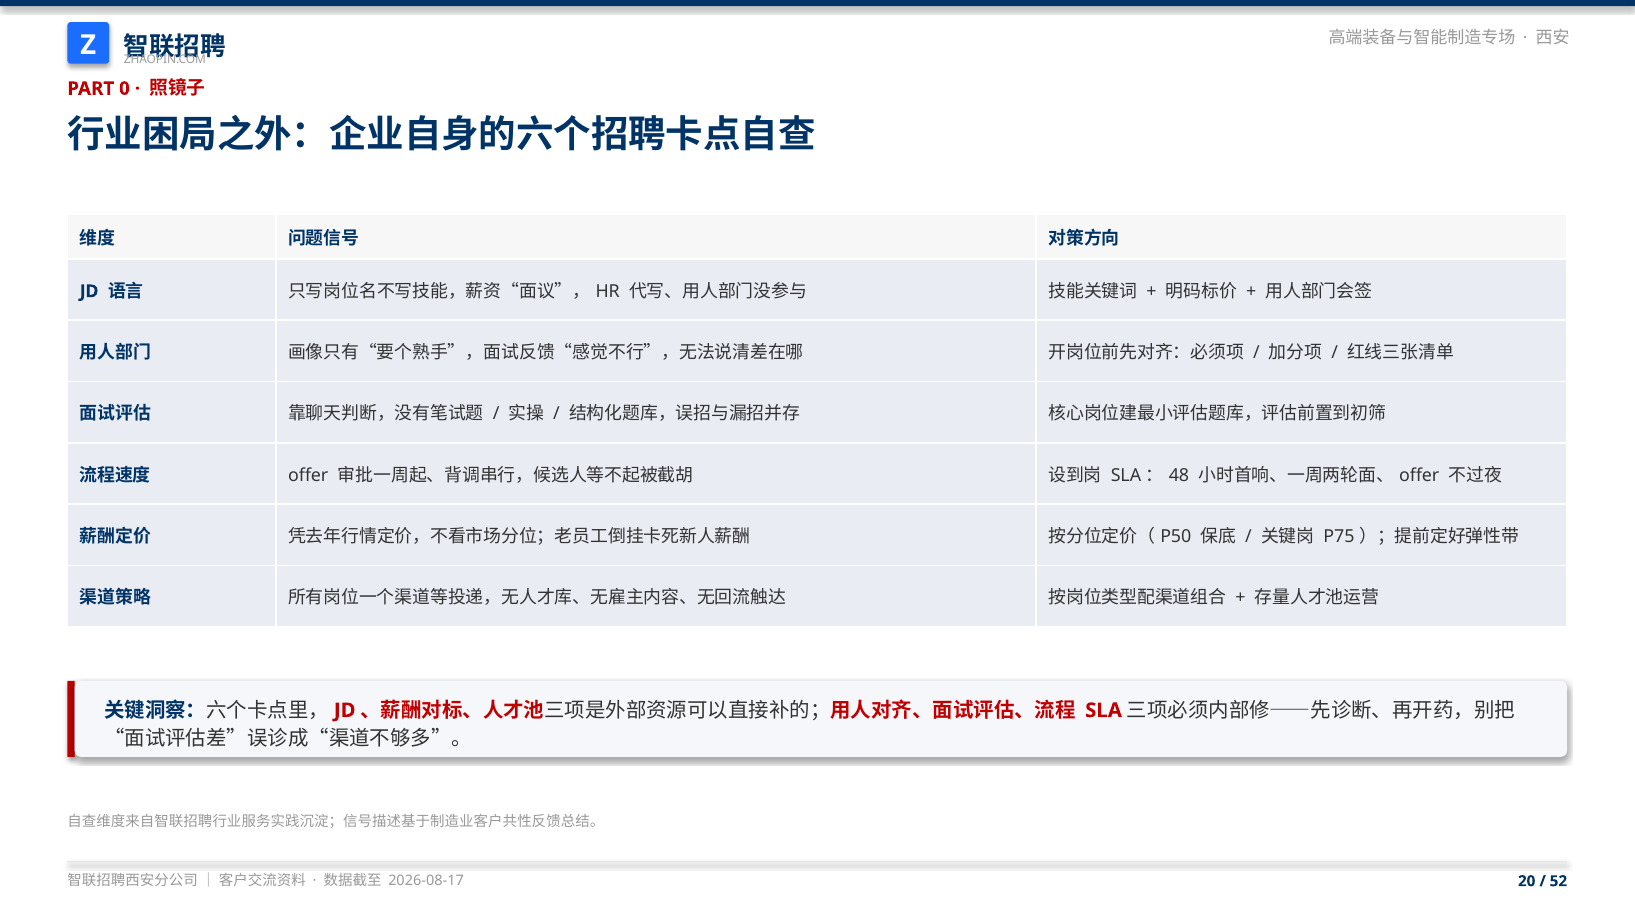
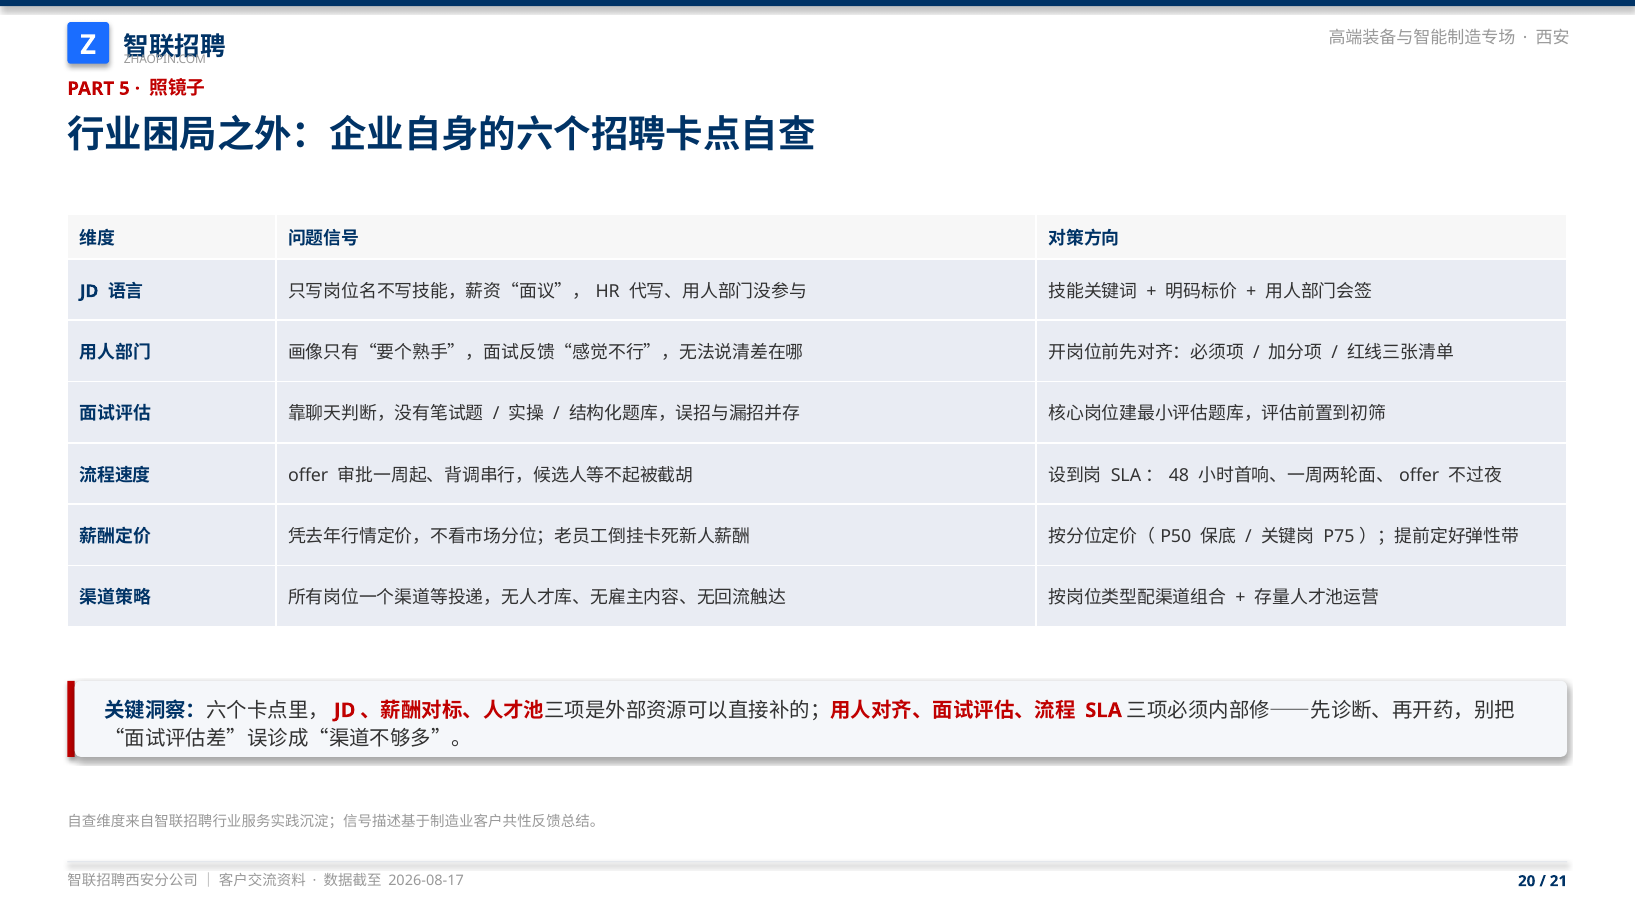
0: 0 -> 5
52: 52 -> 21
